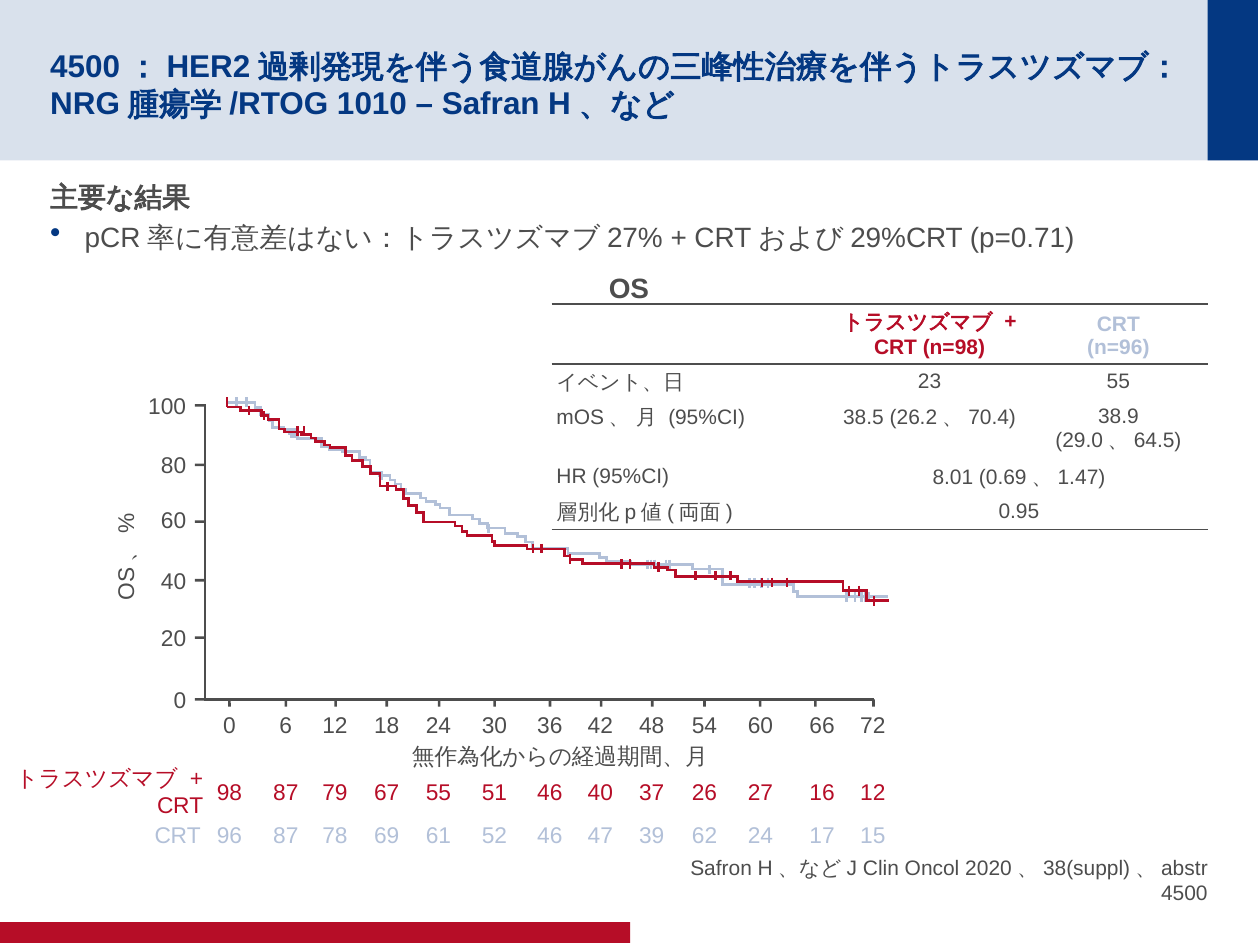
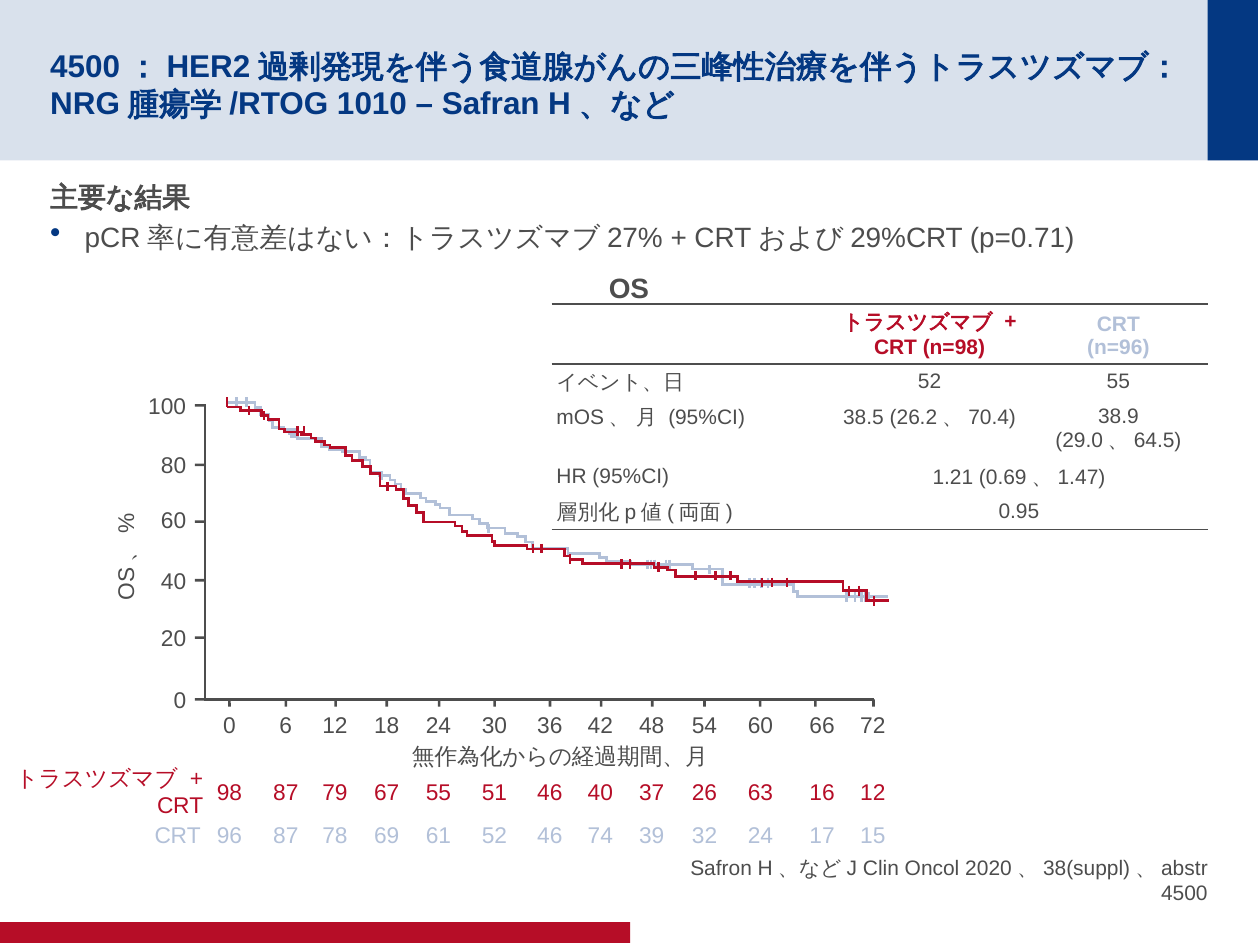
23 at (930, 381): 23 -> 52
8.01: 8.01 -> 1.21
27: 27 -> 63
47: 47 -> 74
62: 62 -> 32
